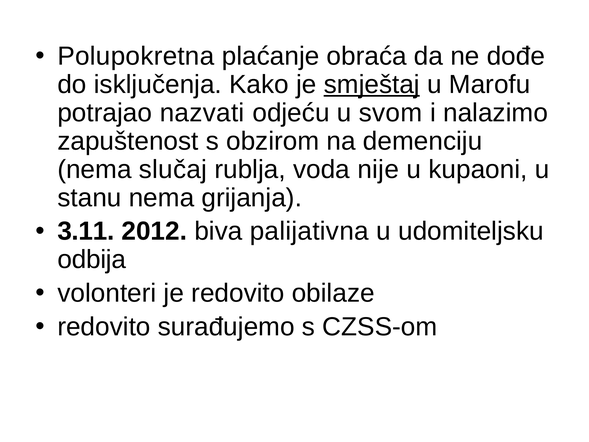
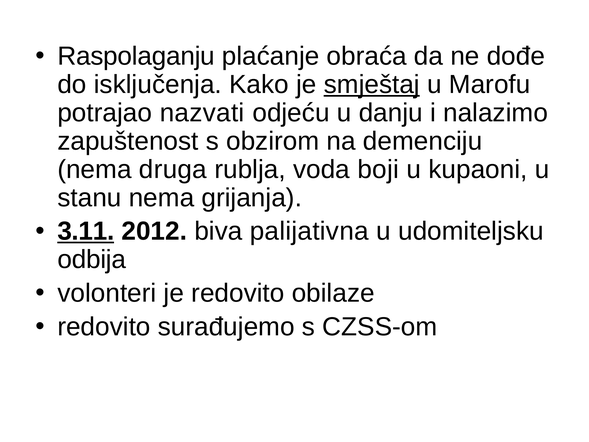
Polupokretna: Polupokretna -> Raspolaganju
svom: svom -> danju
slučaj: slučaj -> druga
nije: nije -> boji
3.11 underline: none -> present
